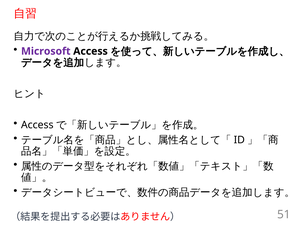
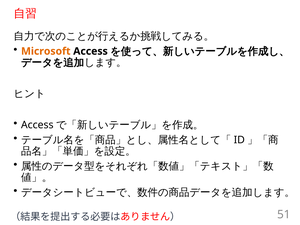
Microsoft colour: purple -> orange
